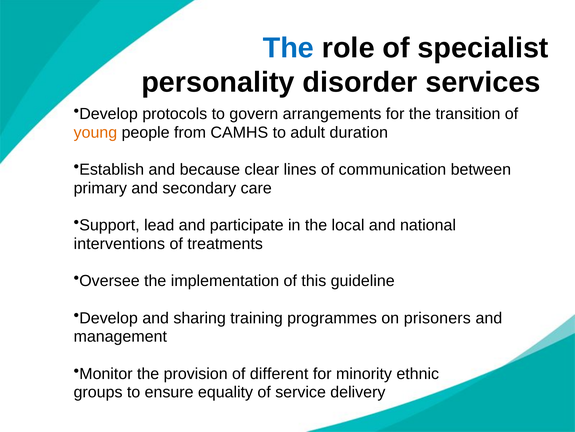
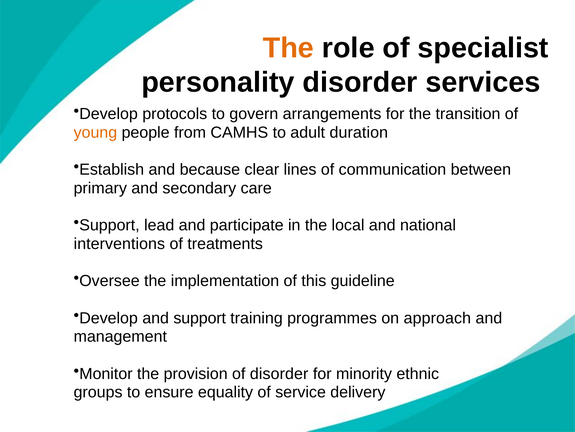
The at (288, 48) colour: blue -> orange
and sharing: sharing -> support
prisoners: prisoners -> approach
of different: different -> disorder
